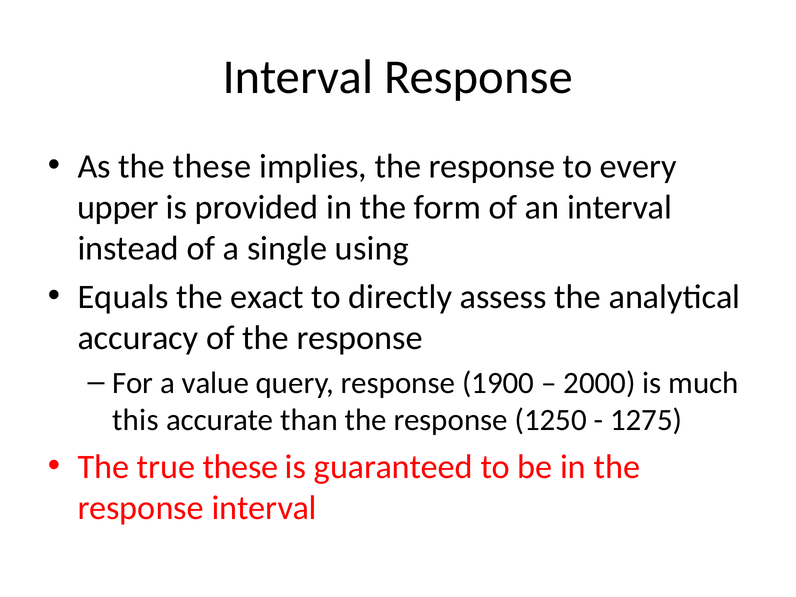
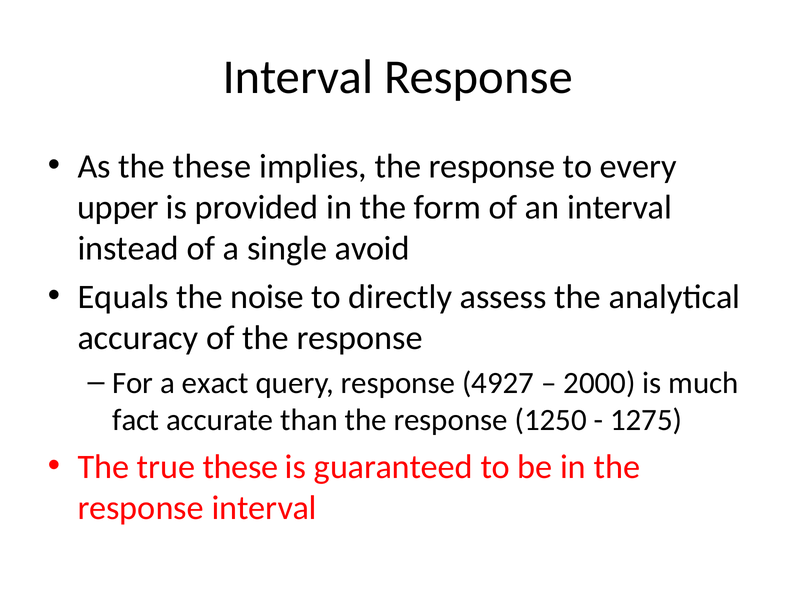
using: using -> avoid
exact: exact -> noise
value: value -> exact
1900: 1900 -> 4927
this: this -> fact
